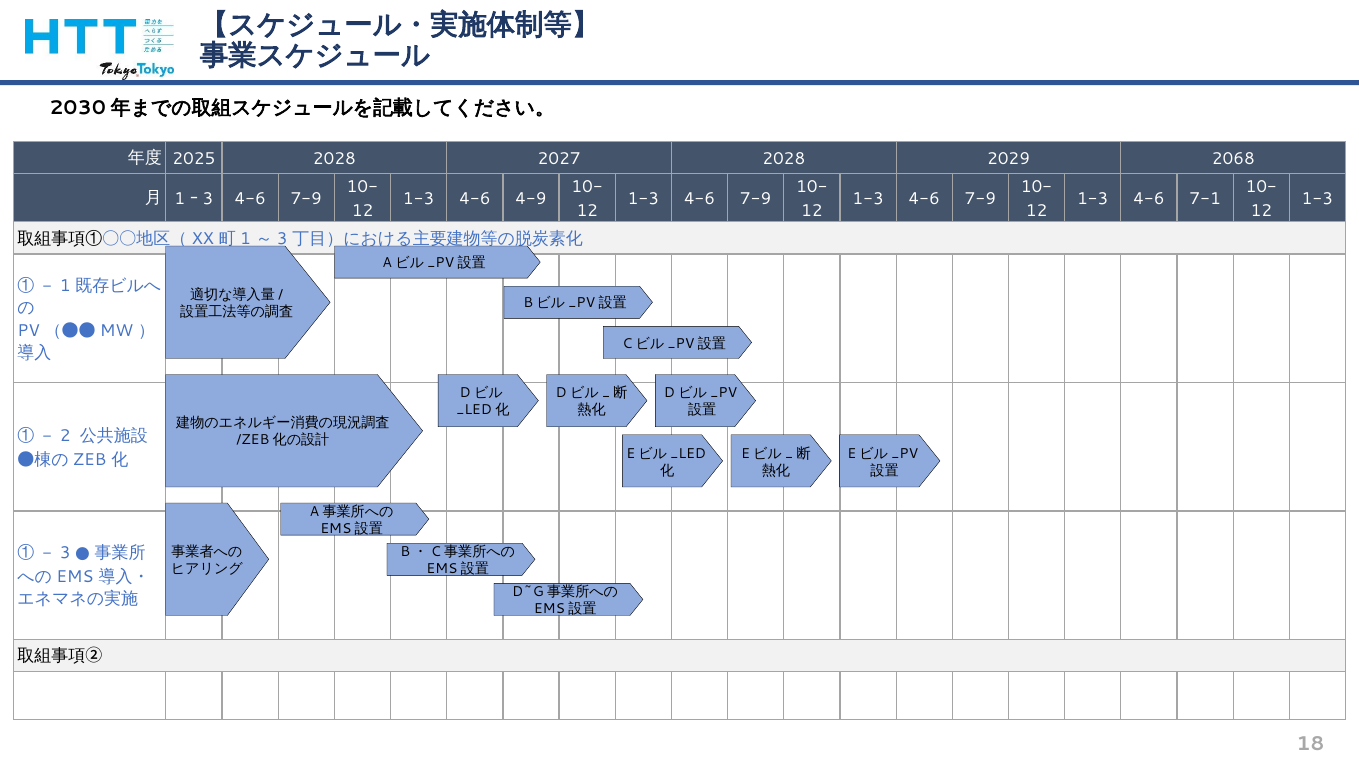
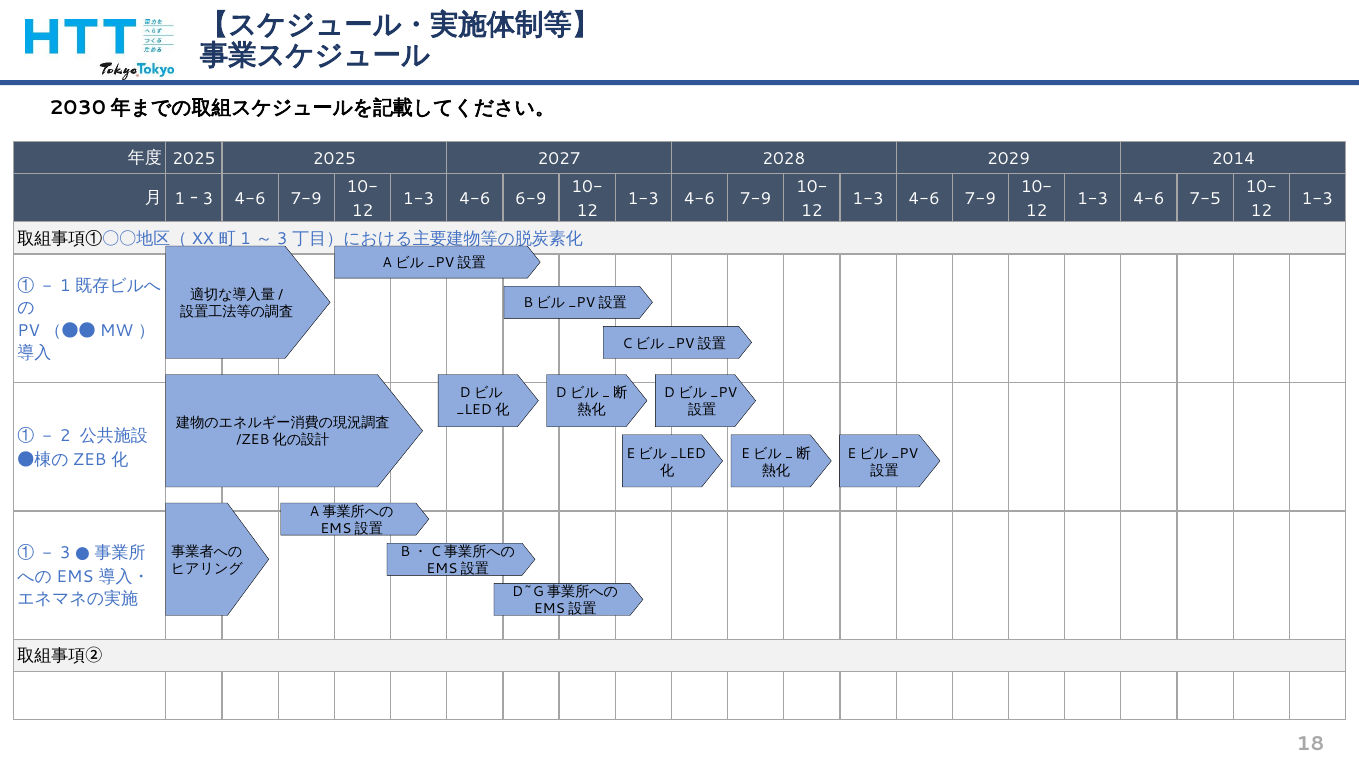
2025 2028: 2028 -> 2025
2068: 2068 -> 2014
4-9: 4-9 -> 6-9
7-1: 7-1 -> 7-5
